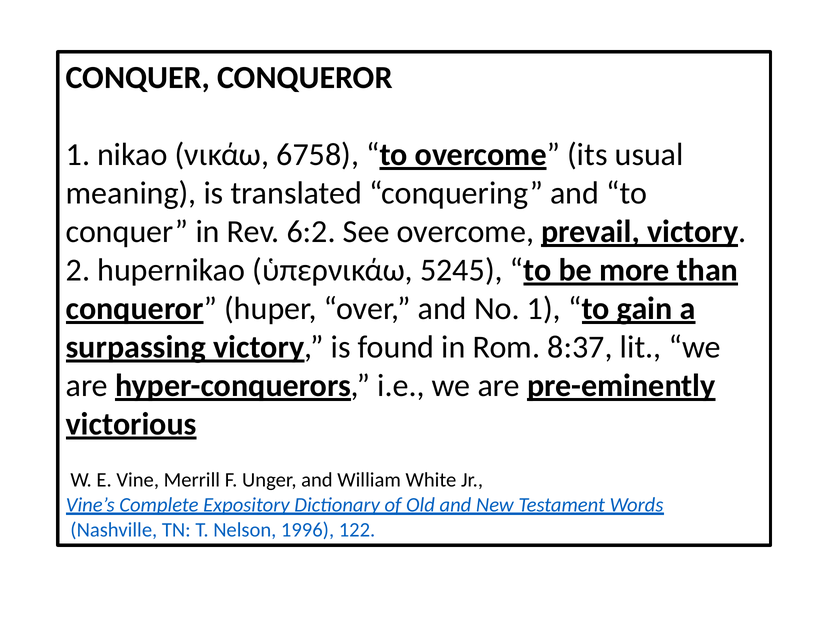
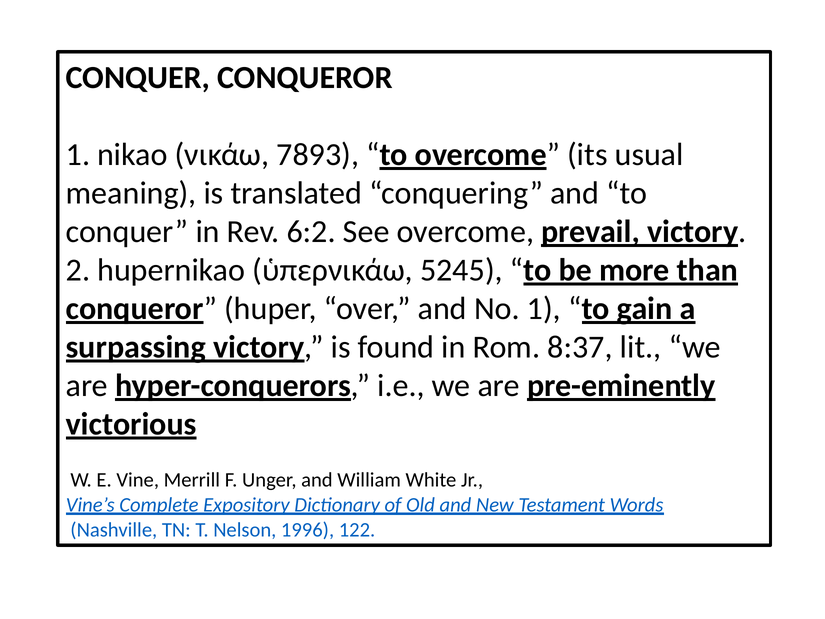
6758: 6758 -> 7893
